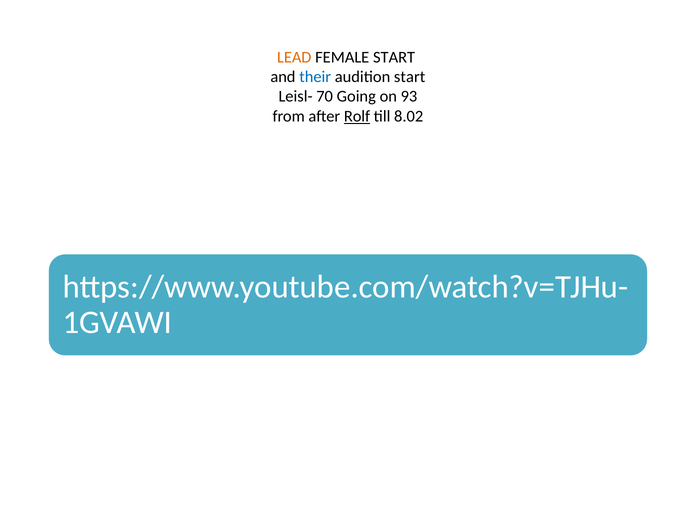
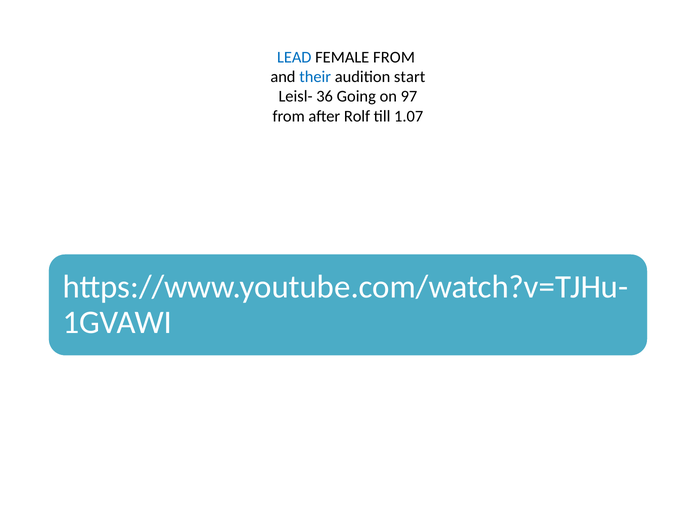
LEAD colour: orange -> blue
FEMALE START: START -> FROM
70: 70 -> 36
93: 93 -> 97
Rolf underline: present -> none
8.02: 8.02 -> 1.07
